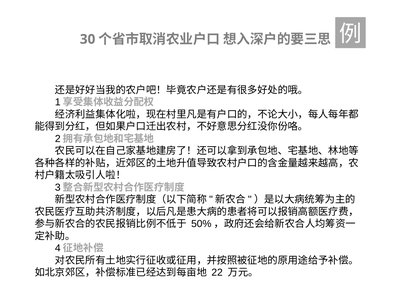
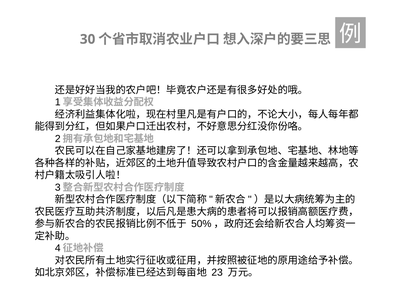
22: 22 -> 23
